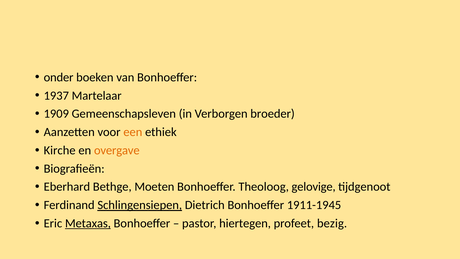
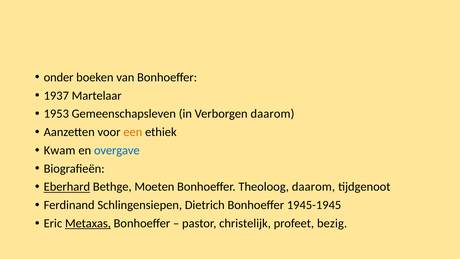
1909: 1909 -> 1953
Verborgen broeder: broeder -> daarom
Kirche: Kirche -> Kwam
overgave colour: orange -> blue
Eberhard underline: none -> present
Theoloog gelovige: gelovige -> daarom
Schlingensiepen underline: present -> none
1911-1945: 1911-1945 -> 1945-1945
hiertegen: hiertegen -> christelijk
